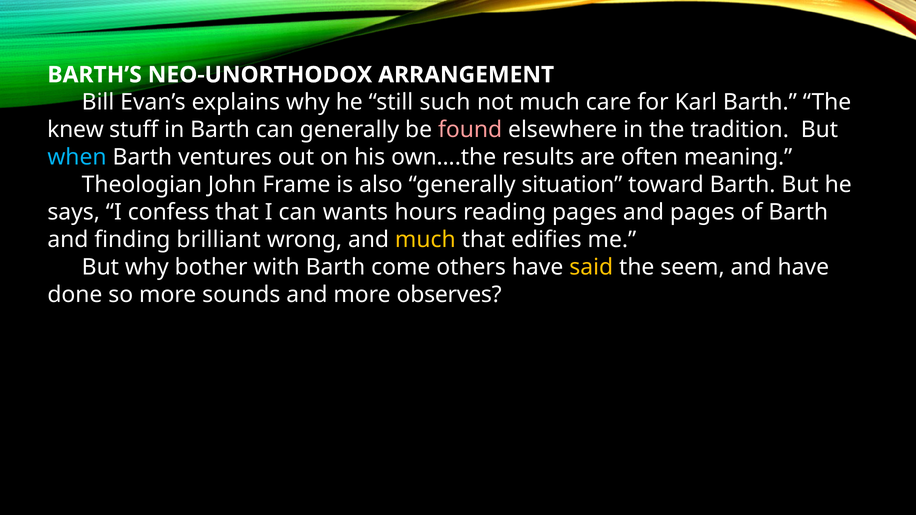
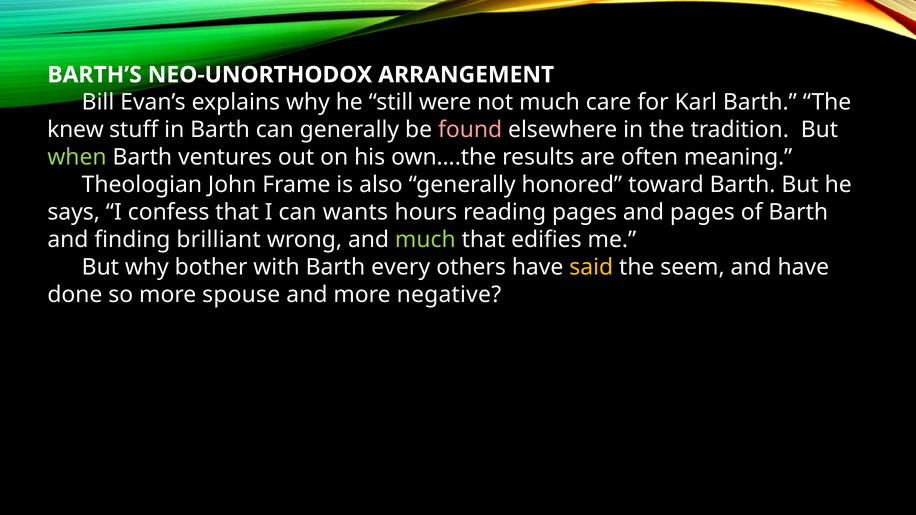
such: such -> were
when colour: light blue -> light green
situation: situation -> honored
much at (425, 240) colour: yellow -> light green
come: come -> every
sounds: sounds -> spouse
observes: observes -> negative
